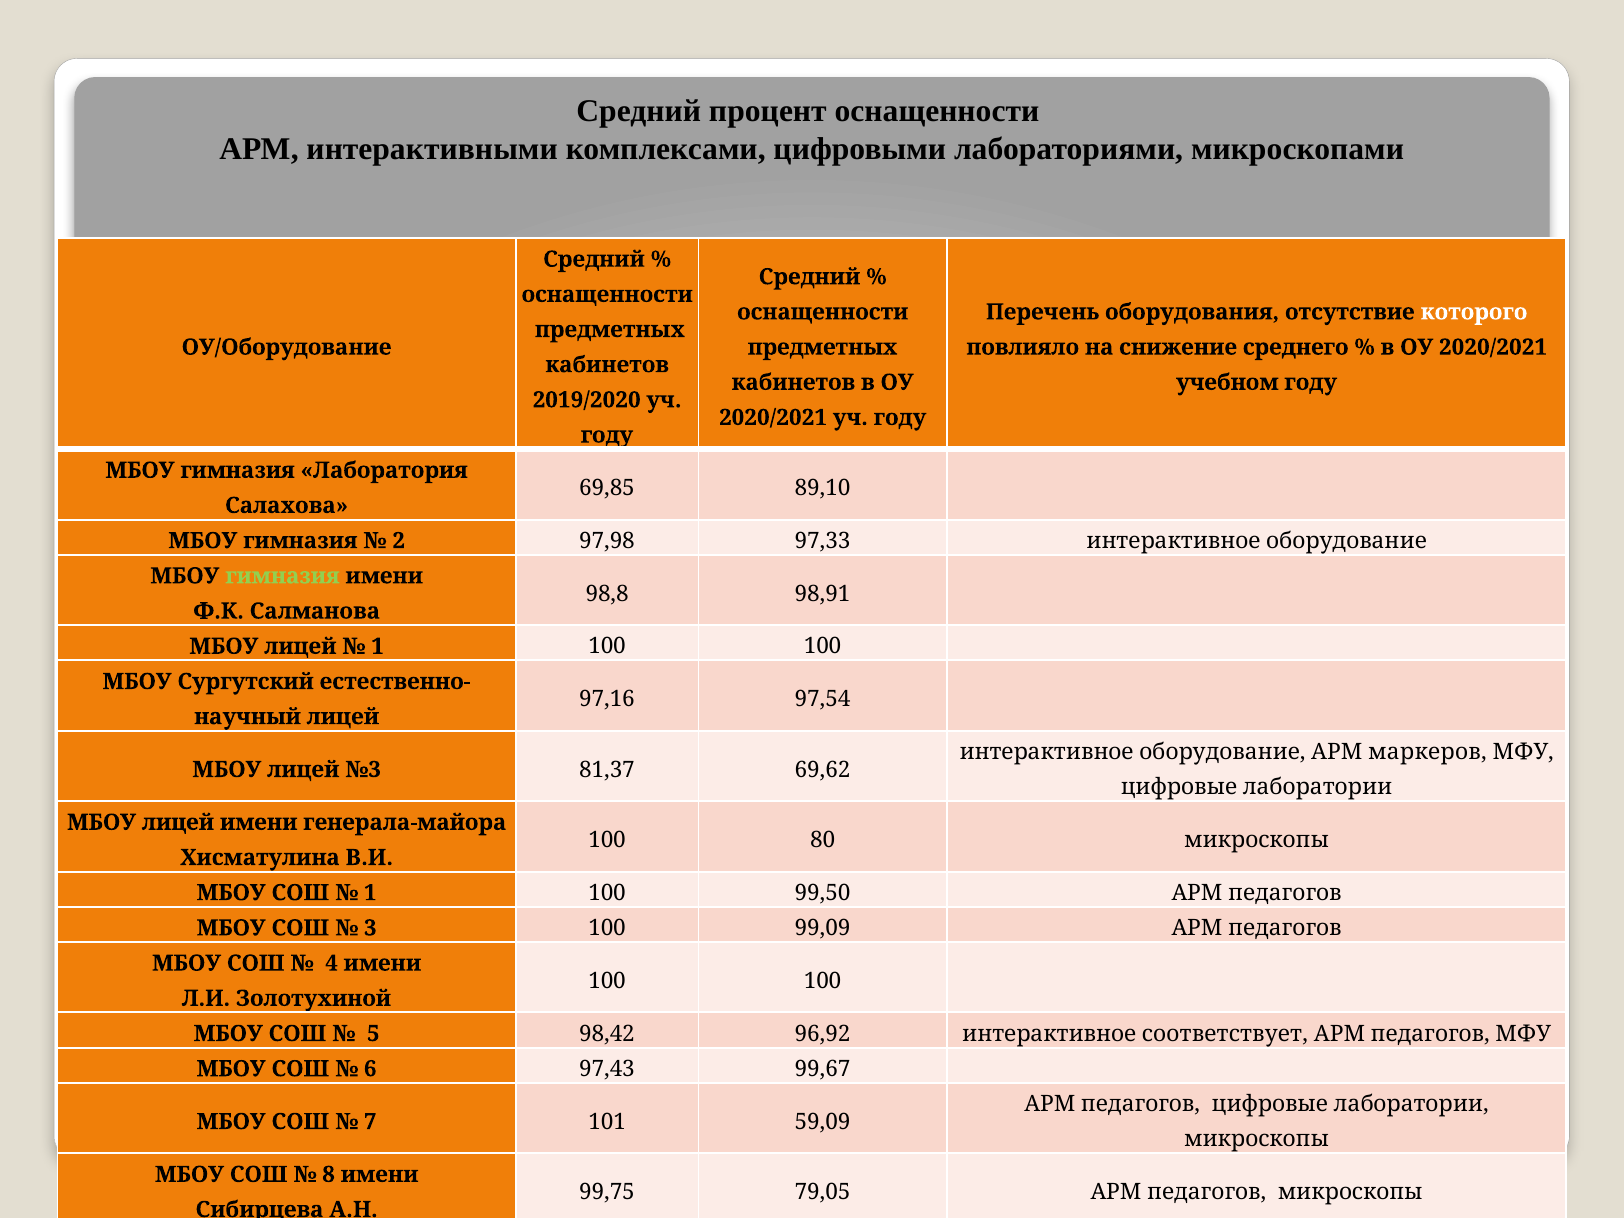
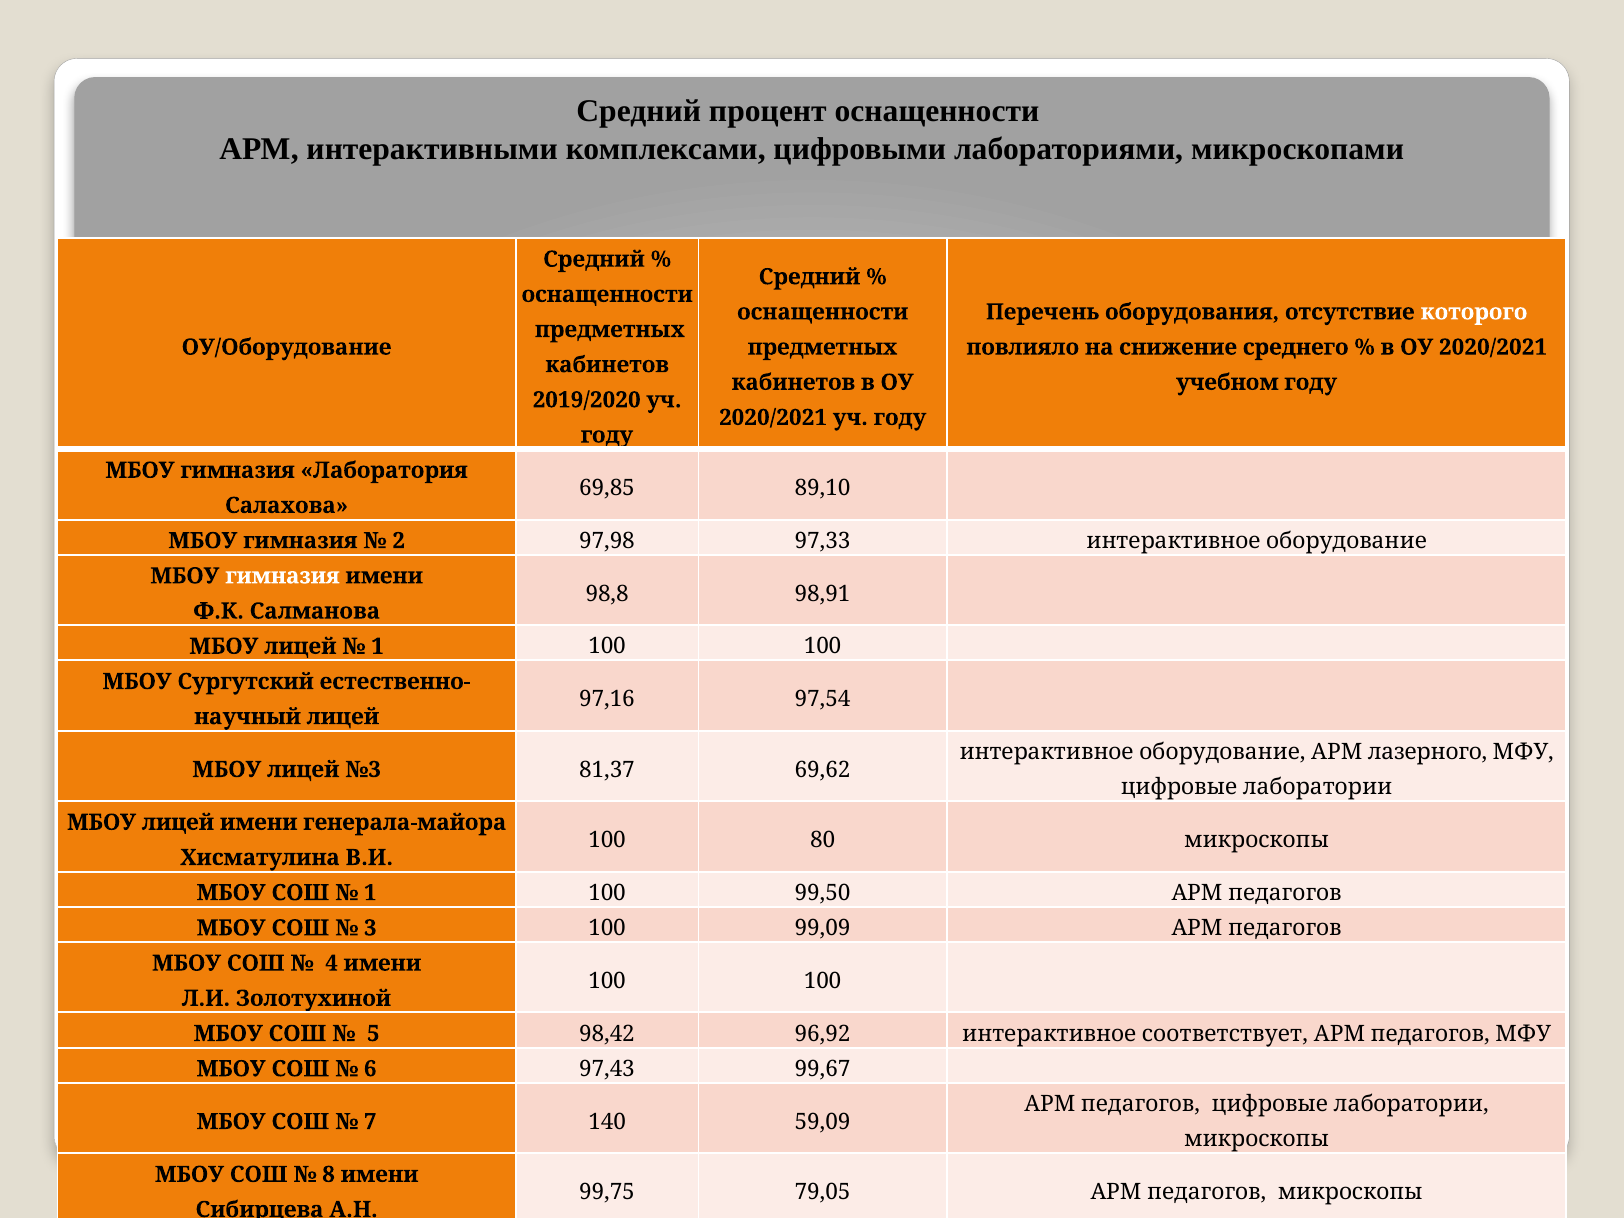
гимназия at (283, 576) colour: light green -> white
маркеров: маркеров -> лазерного
101: 101 -> 140
